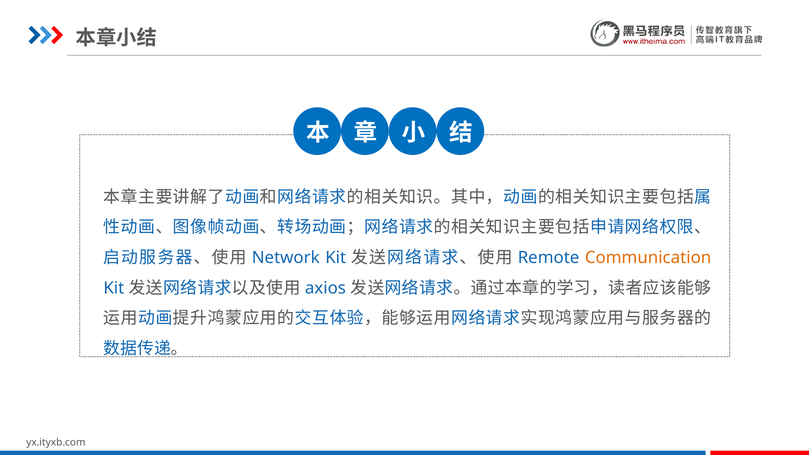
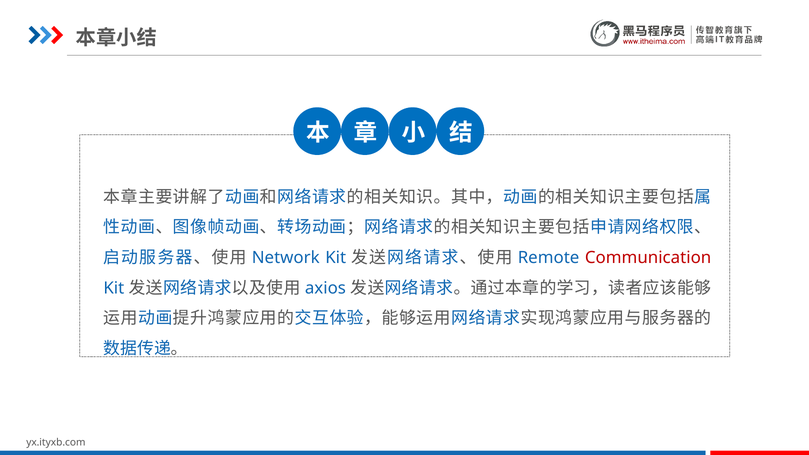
Communication colour: orange -> red
